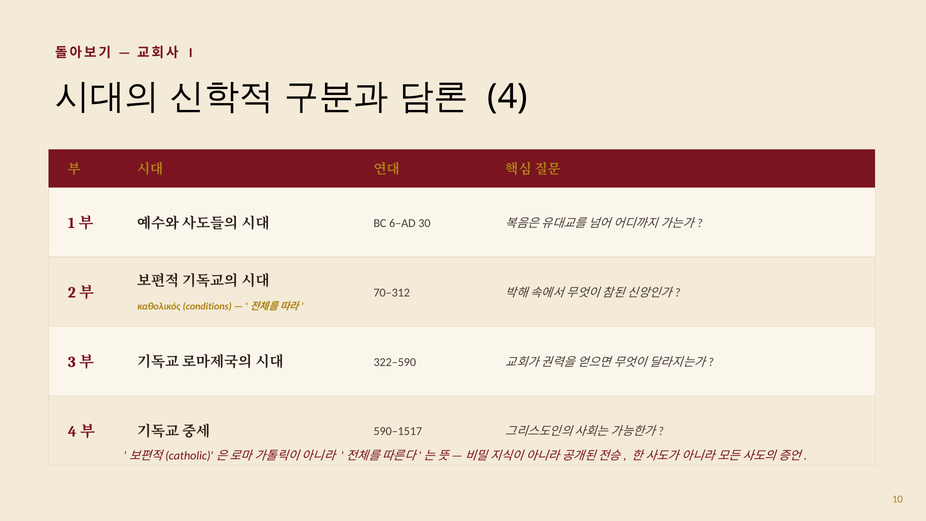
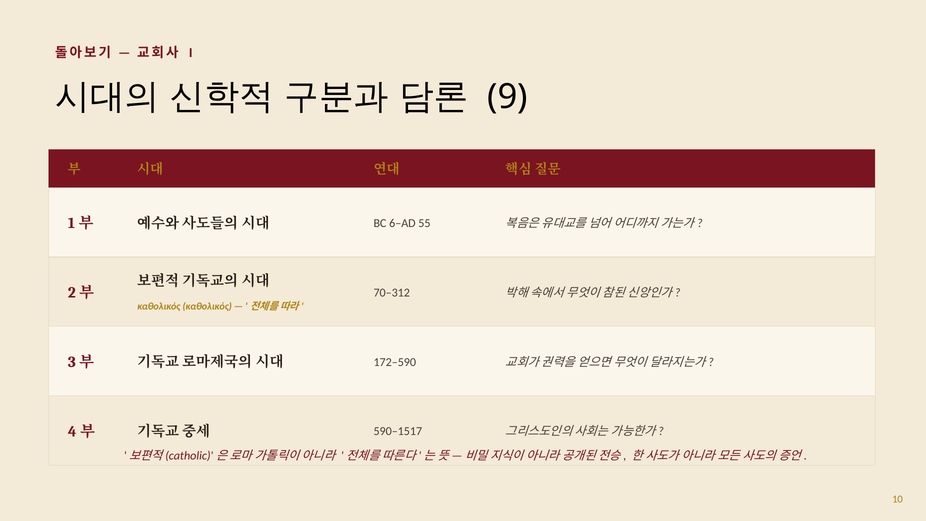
4: 4 -> 9
30: 30 -> 55
καθολικός conditions: conditions -> καθολικός
322–590: 322–590 -> 172–590
